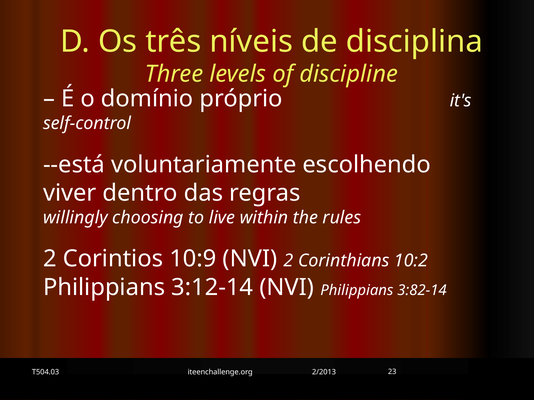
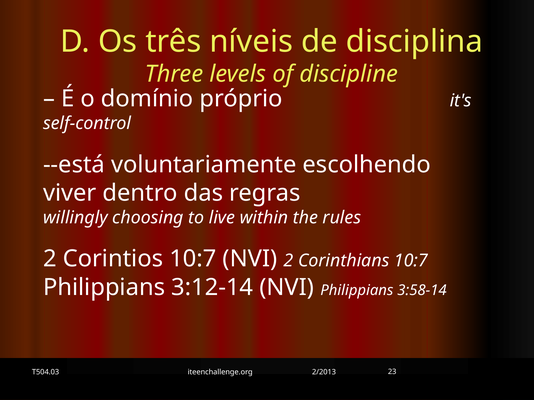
Corintios 10:9: 10:9 -> 10:7
Corinthians 10:2: 10:2 -> 10:7
3:82-14: 3:82-14 -> 3:58-14
